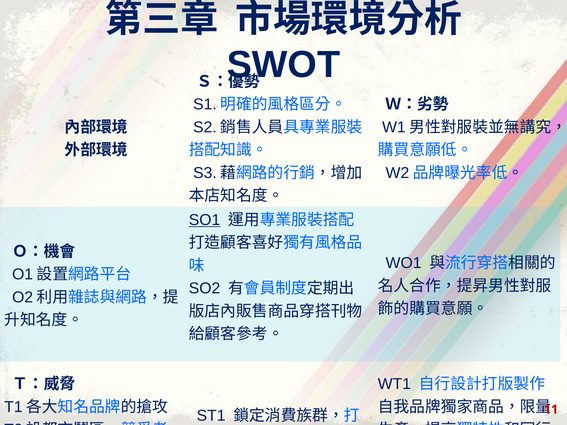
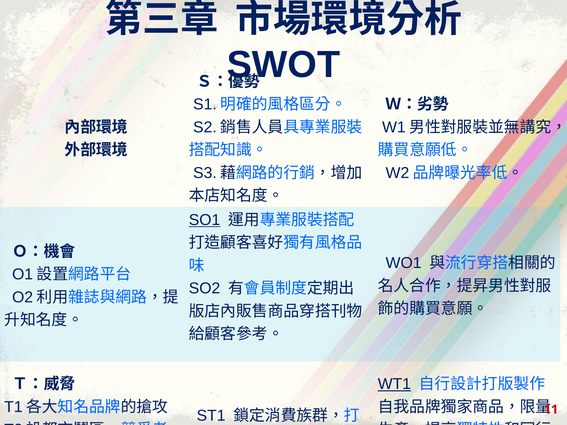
WT1 underline: none -> present
